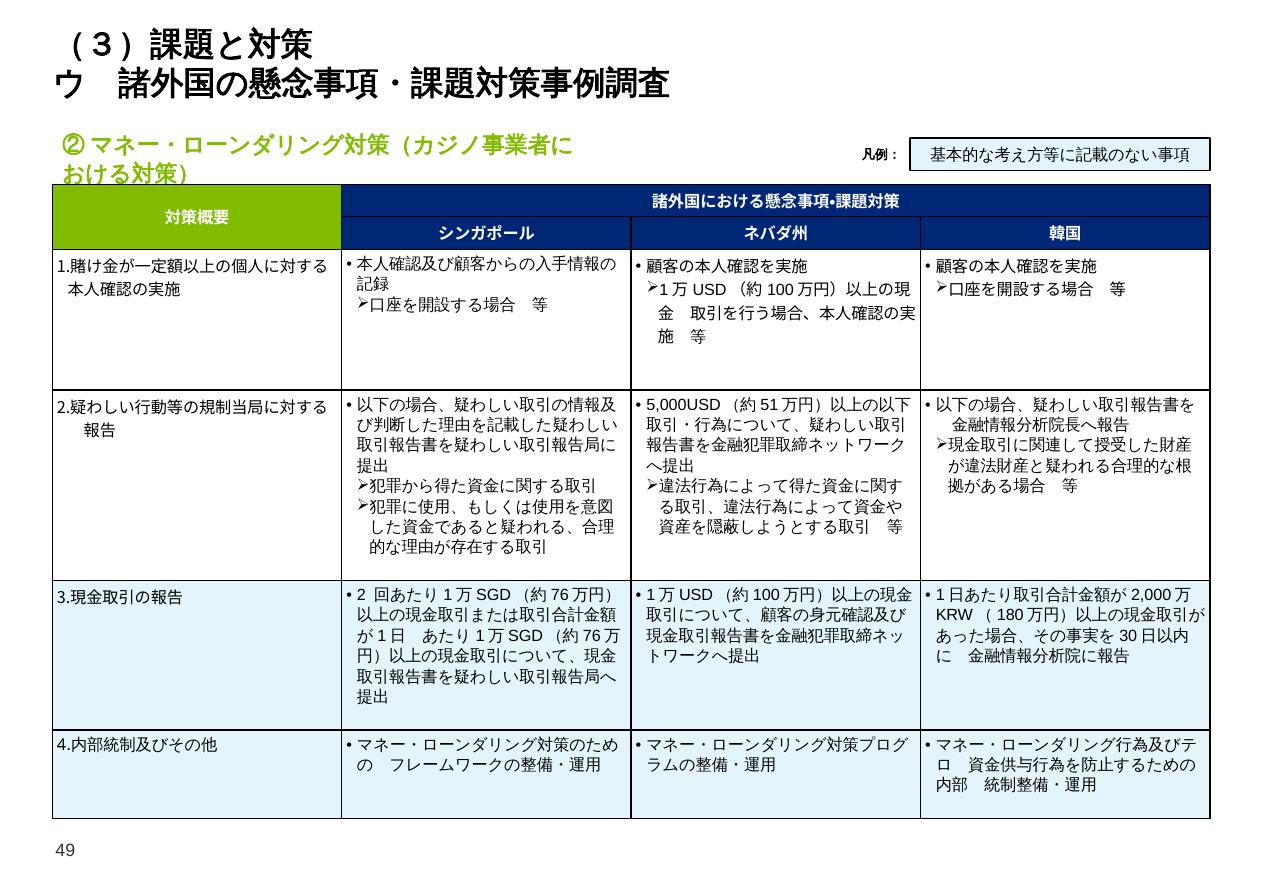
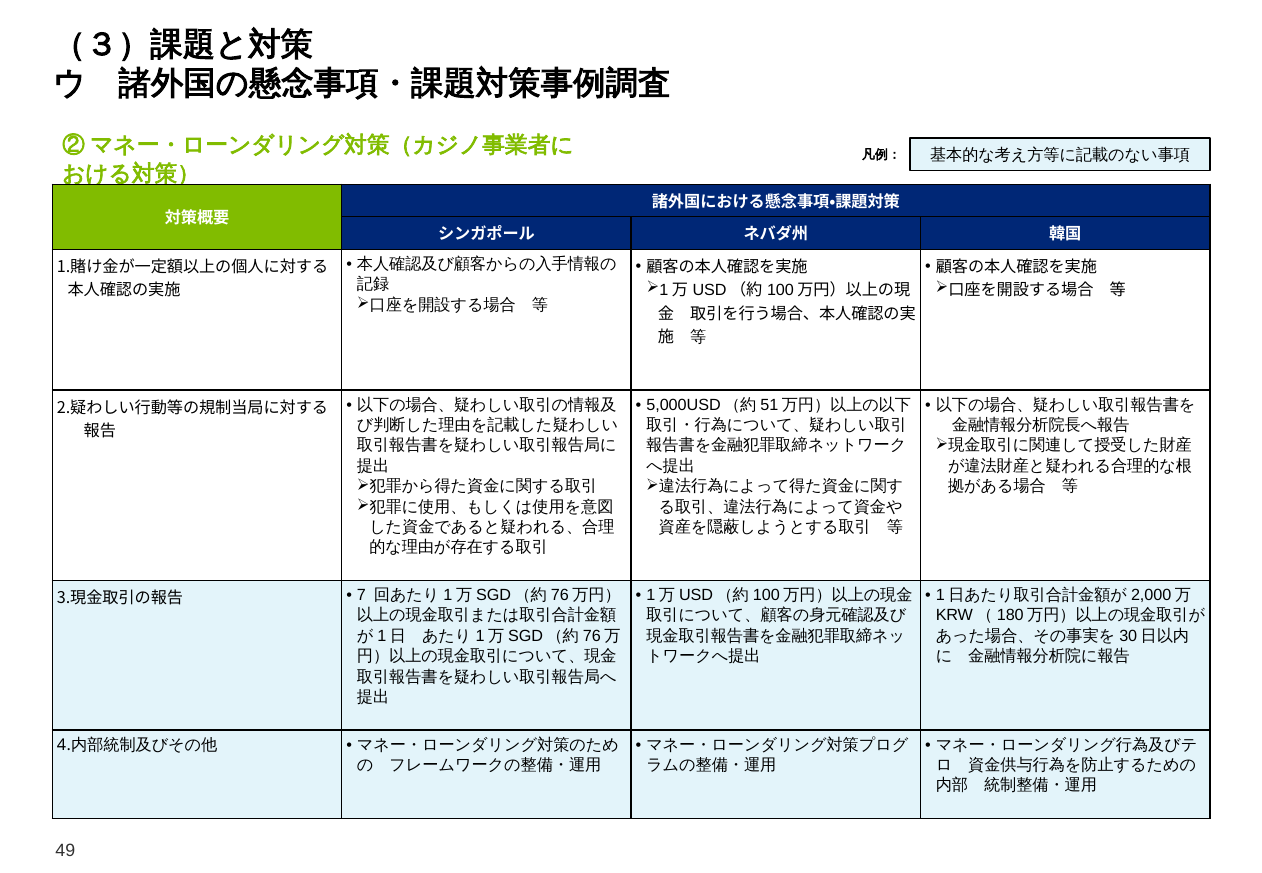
2: 2 -> 7
